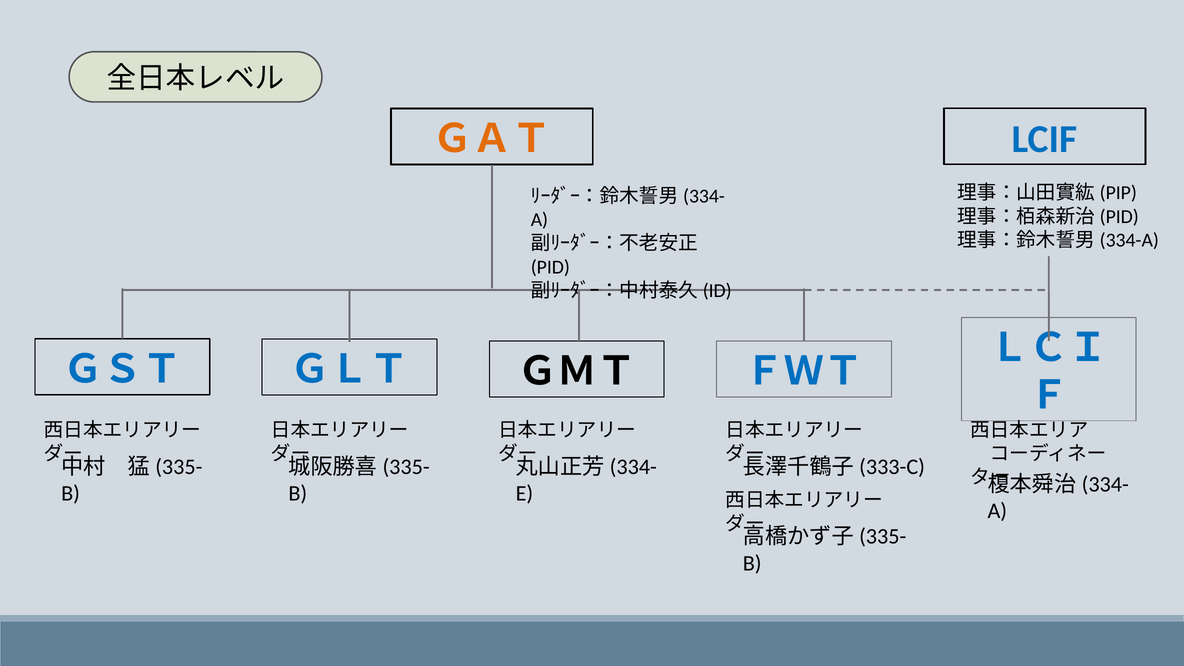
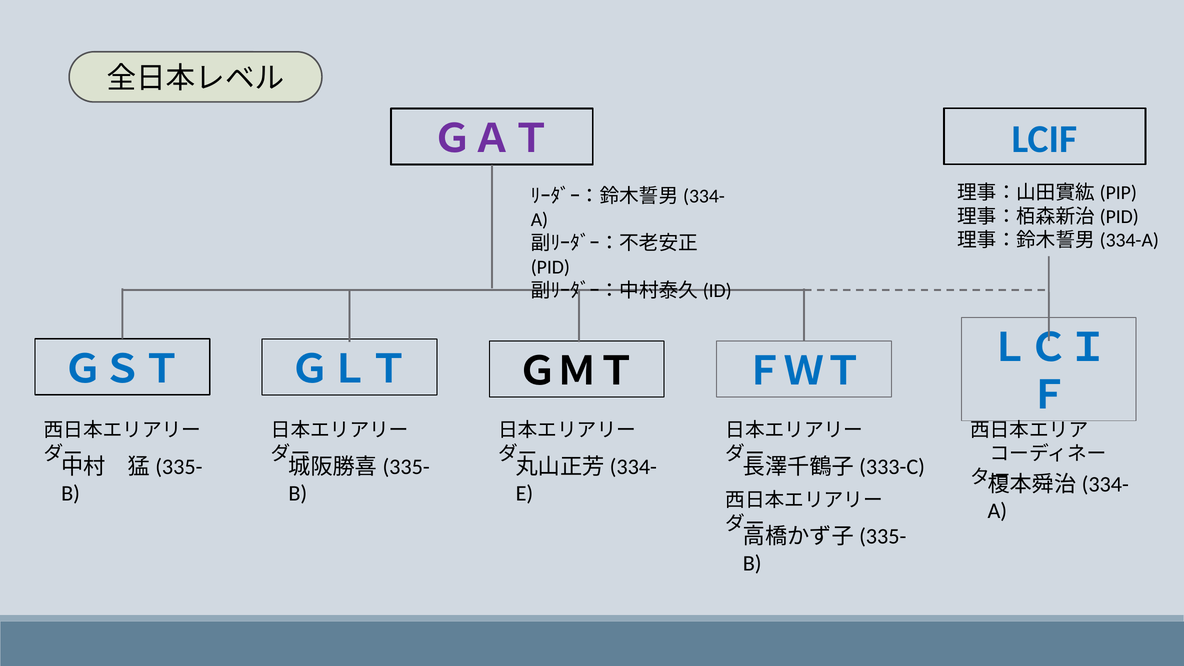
ＧＡＴ colour: orange -> purple
